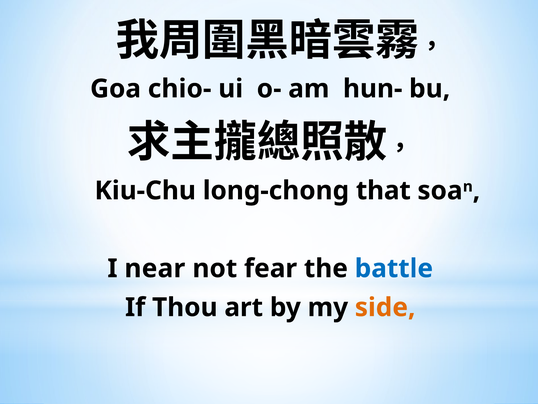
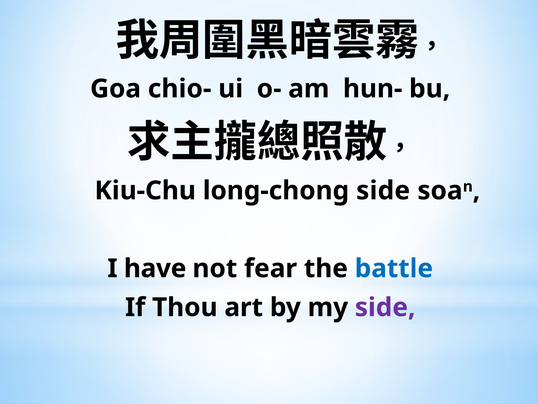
long-chong that: that -> side
near: near -> have
side at (385, 307) colour: orange -> purple
